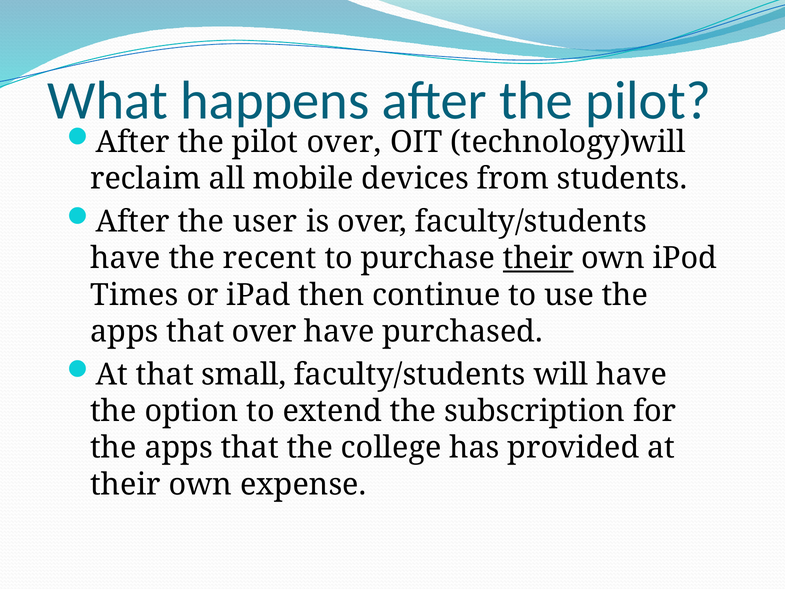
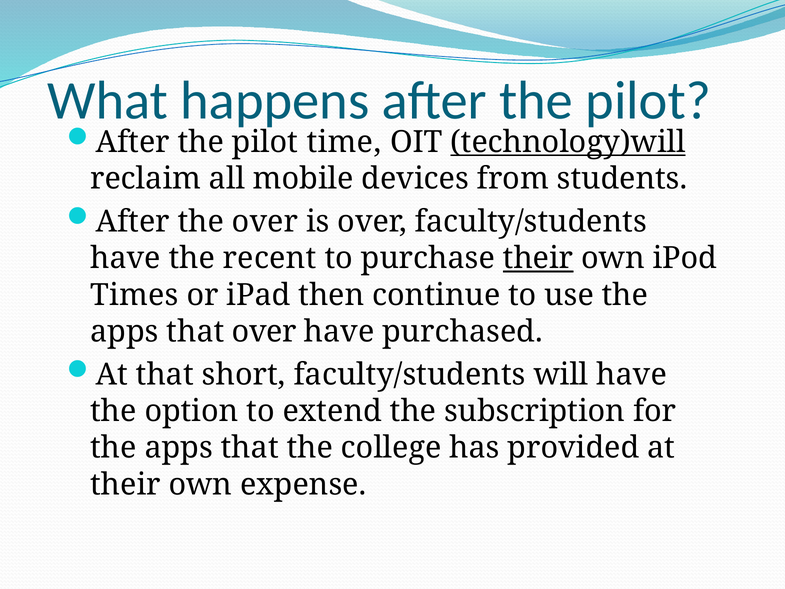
pilot over: over -> time
technology)will underline: none -> present
the user: user -> over
small: small -> short
